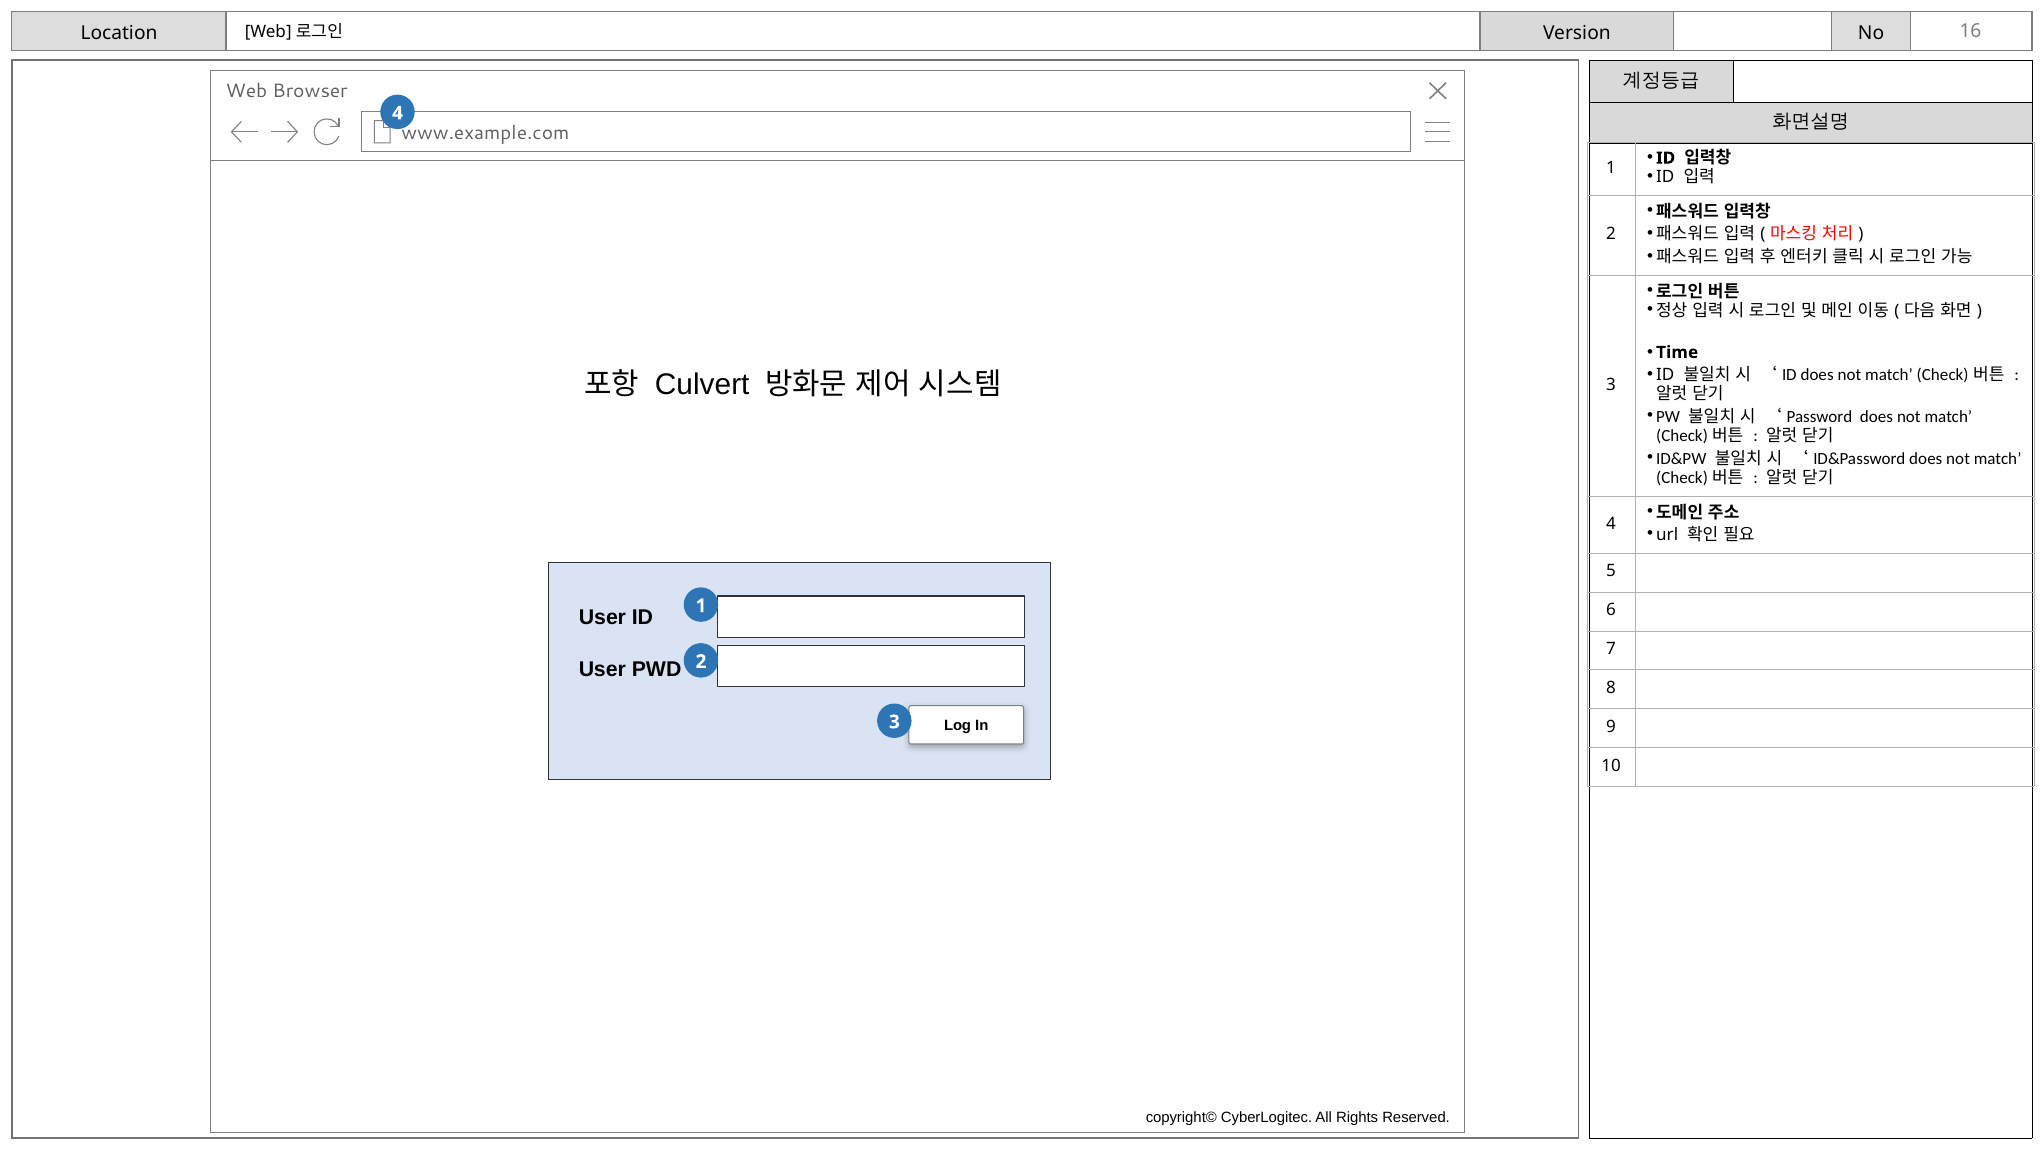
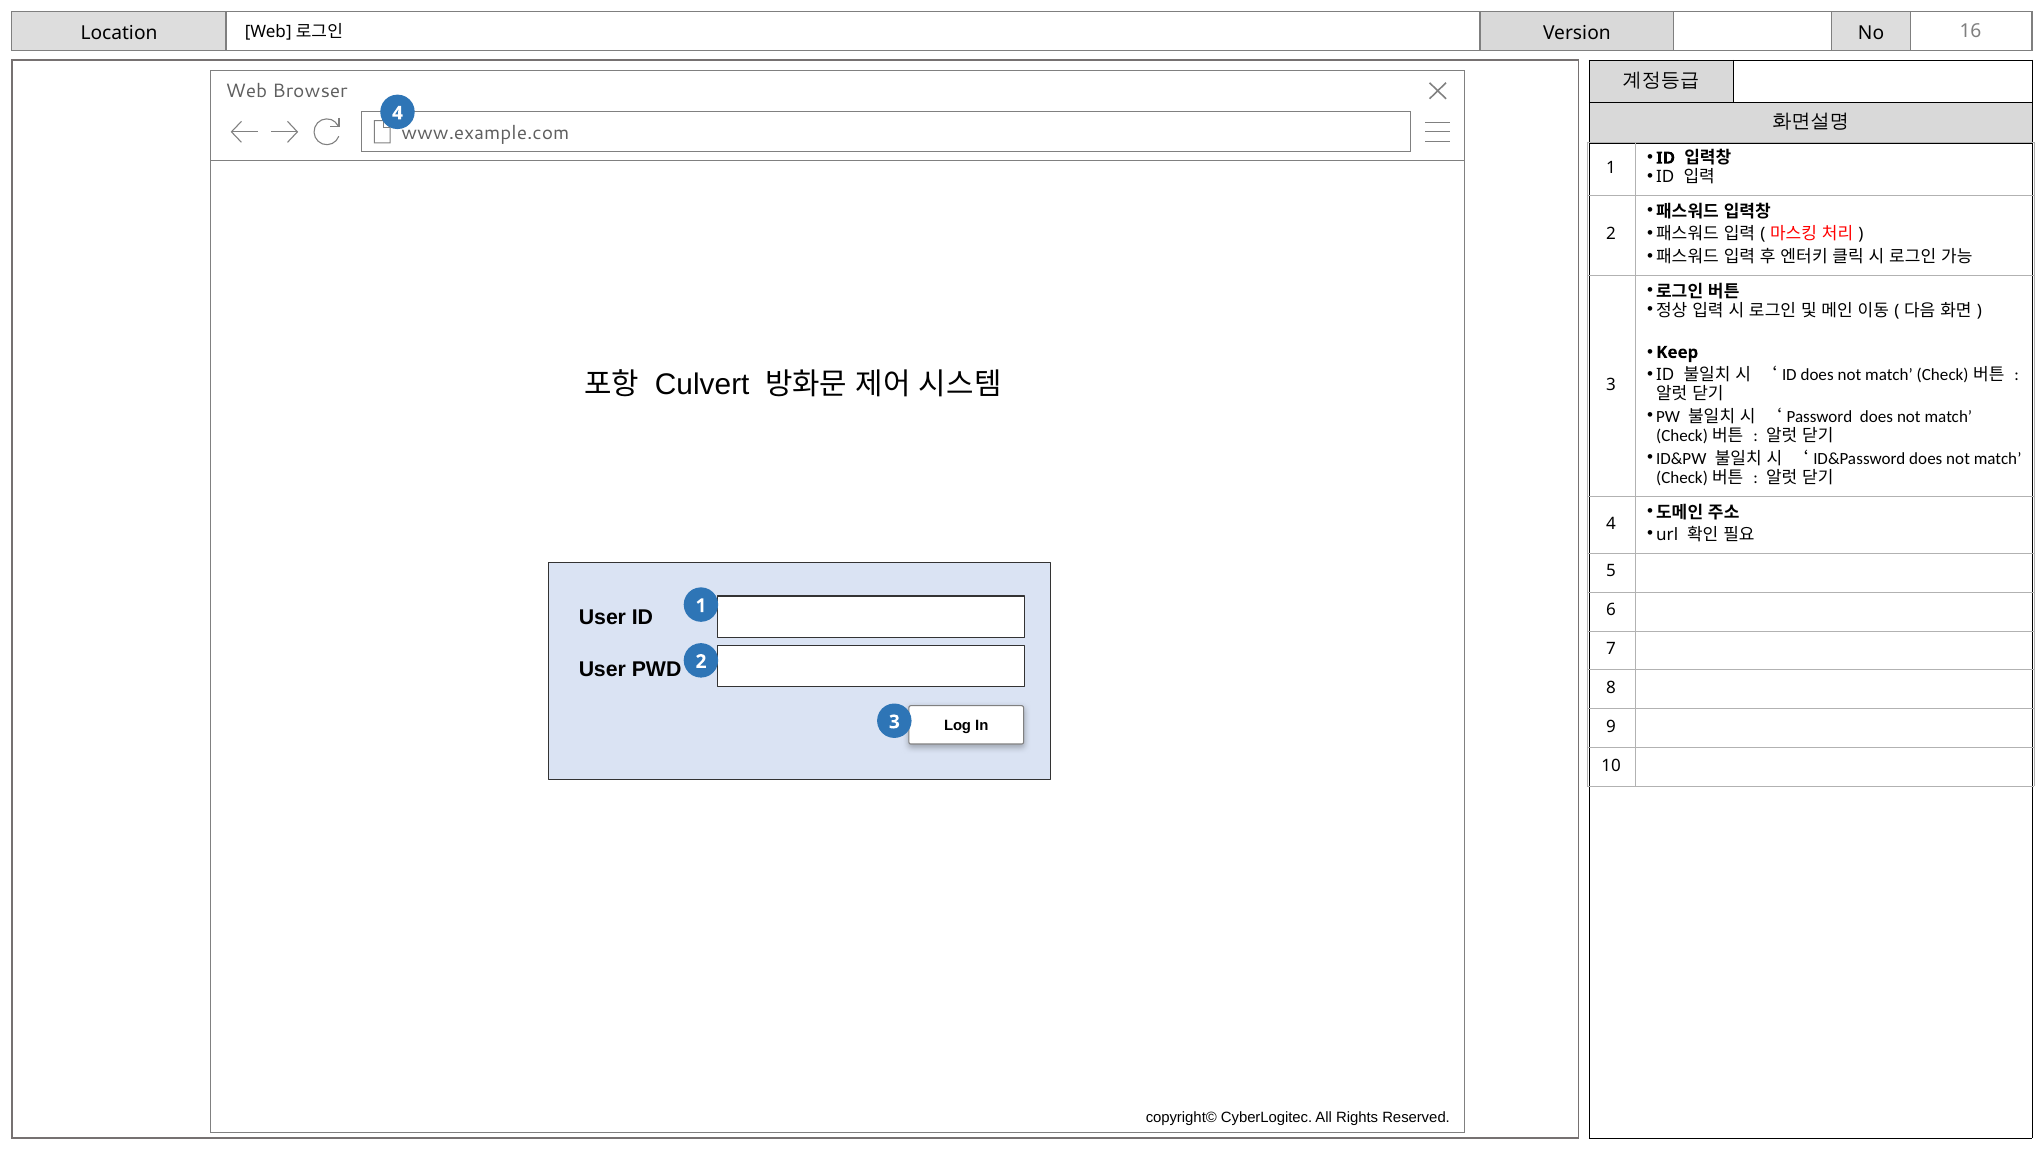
Time: Time -> Keep
